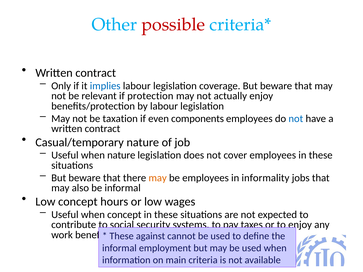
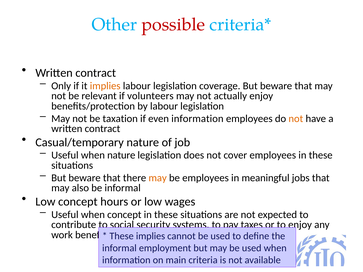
implies at (105, 86) colour: blue -> orange
protection: protection -> volunteers
even components: components -> information
not at (296, 119) colour: blue -> orange
informality: informality -> meaningful
These against: against -> implies
